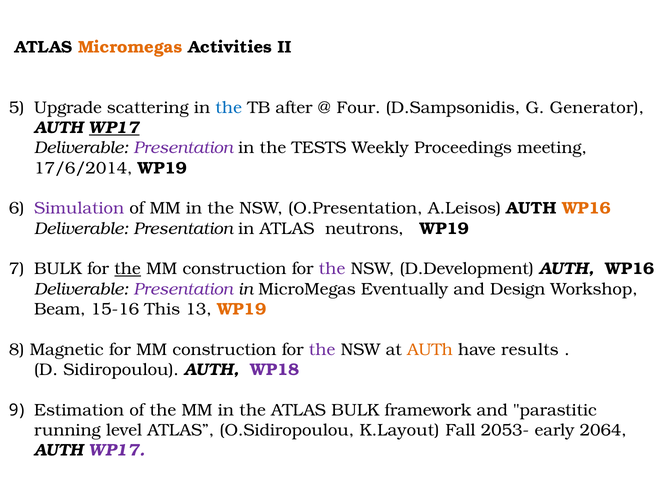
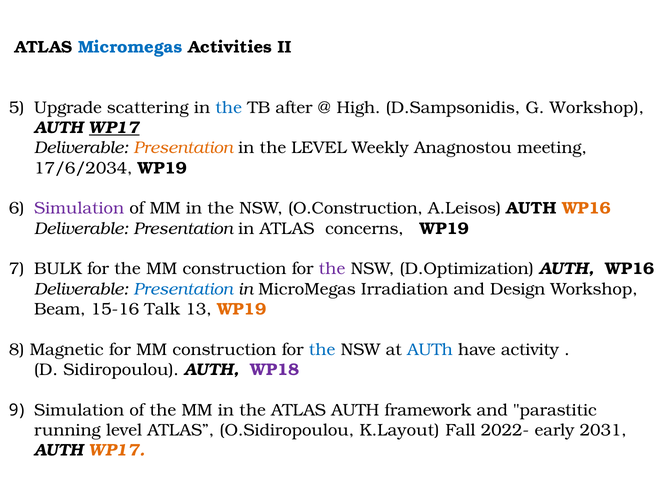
Micromegas at (130, 47) colour: orange -> blue
Four: Four -> High
G Generator: Generator -> Workshop
Presentation at (183, 148) colour: purple -> orange
the TESTS: TESTS -> LEVEL
Proceedings: Proceedings -> Anagnostou
17/6/2014: 17/6/2014 -> 17/6/2034
O.Presentation: O.Presentation -> O.Construction
neutrons: neutrons -> concerns
the at (128, 269) underline: present -> none
D.Development: D.Development -> D.Optimization
Presentation at (183, 289) colour: purple -> blue
Eventually: Eventually -> Irradiation
This: This -> Talk
the at (322, 350) colour: purple -> blue
AUTh at (430, 350) colour: orange -> blue
results: results -> activity
9 Estimation: Estimation -> Simulation
ATLAS BULK: BULK -> AUTH
2053-: 2053- -> 2022-
2064: 2064 -> 2031
WP17 at (117, 450) colour: purple -> orange
